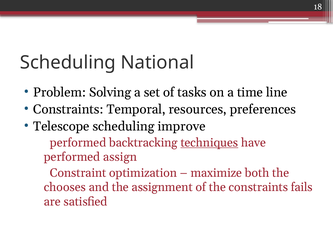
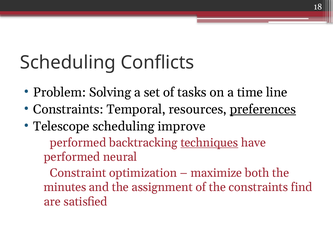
National: National -> Conflicts
preferences underline: none -> present
assign: assign -> neural
chooses: chooses -> minutes
fails: fails -> find
